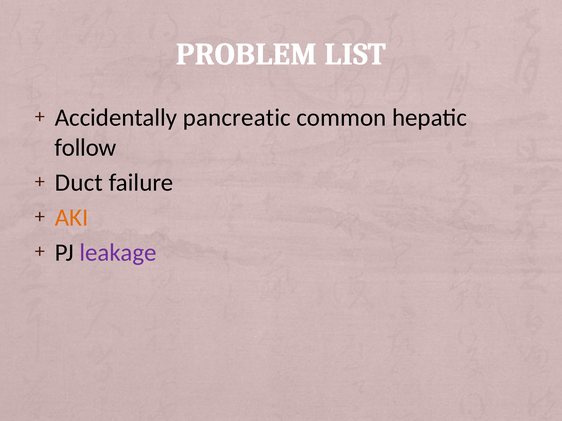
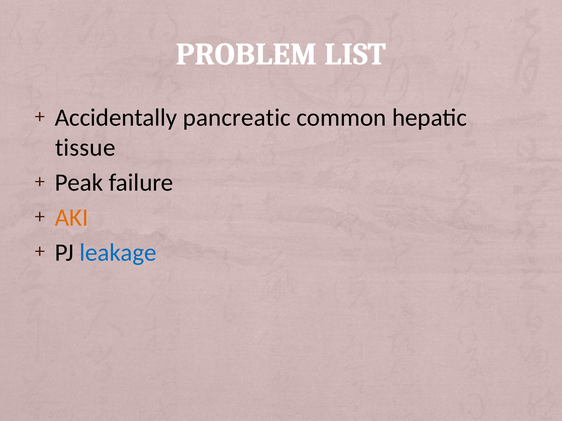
follow: follow -> tissue
Duct: Duct -> Peak
leakage colour: purple -> blue
